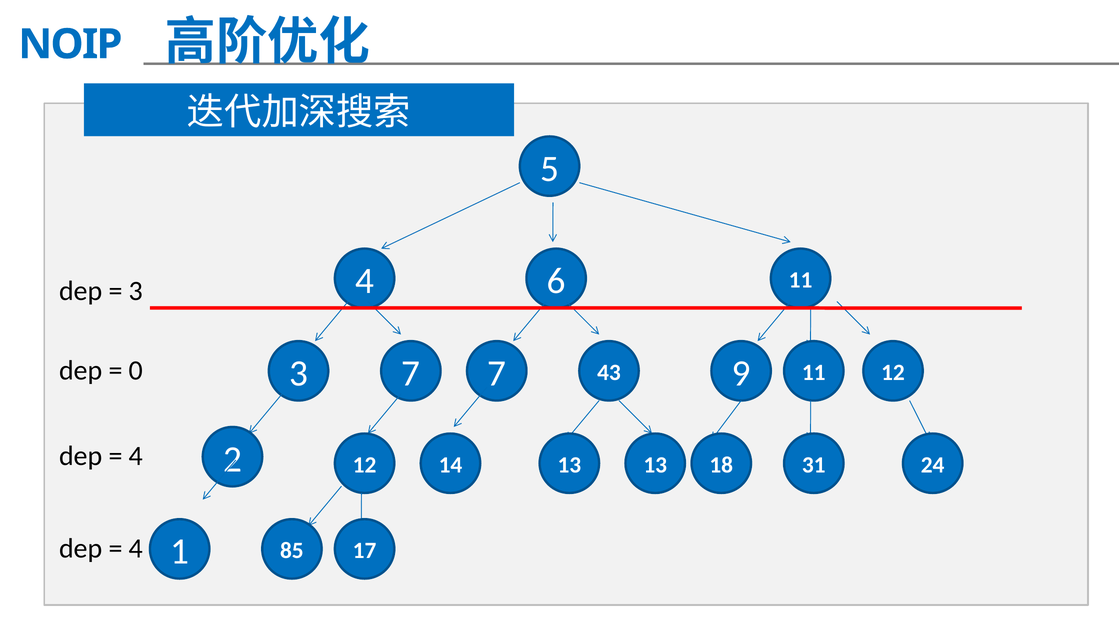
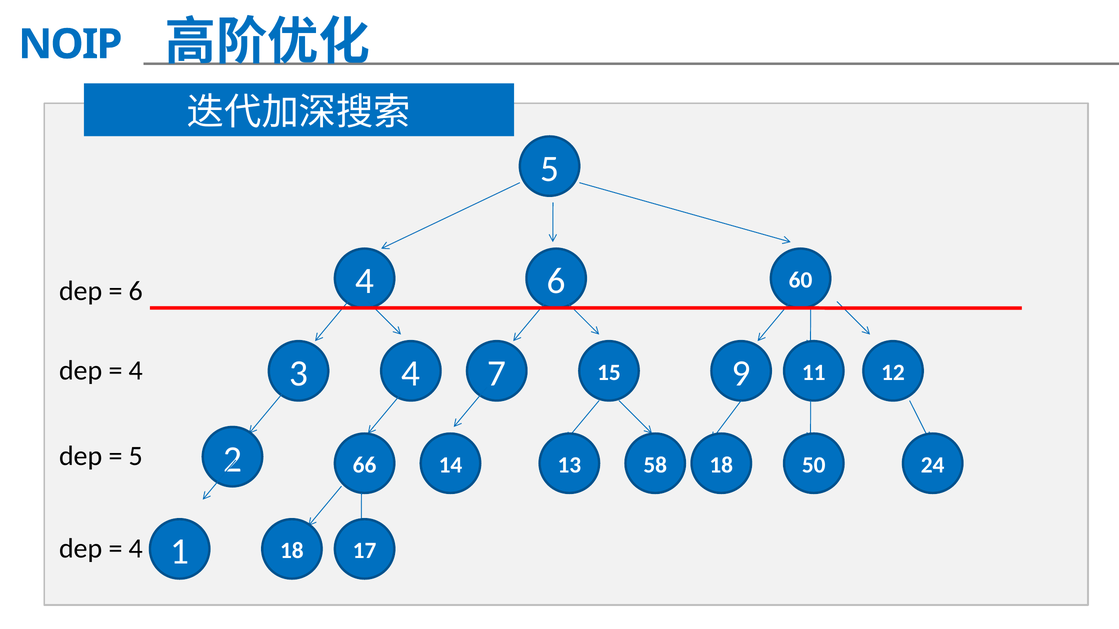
6 11: 11 -> 60
3 at (136, 291): 3 -> 6
3 7: 7 -> 4
43: 43 -> 15
0 at (136, 370): 0 -> 4
2 12: 12 -> 66
13 13: 13 -> 58
31: 31 -> 50
4 at (136, 456): 4 -> 5
1 85: 85 -> 18
